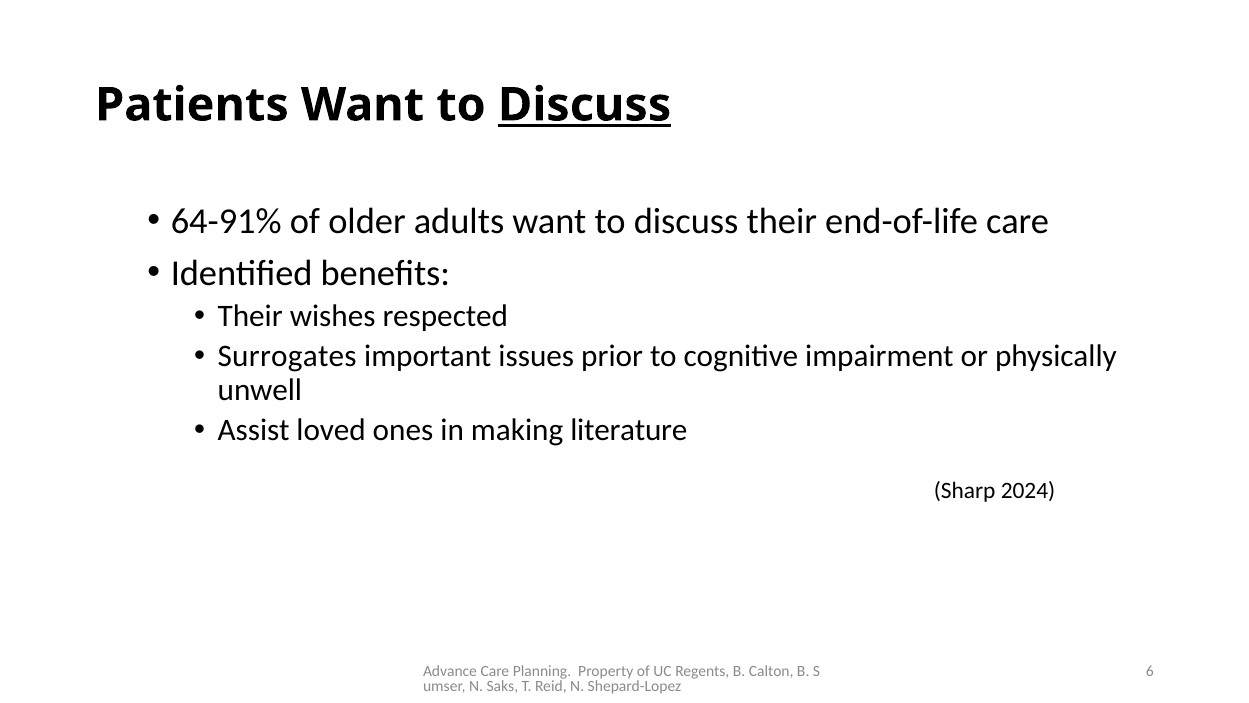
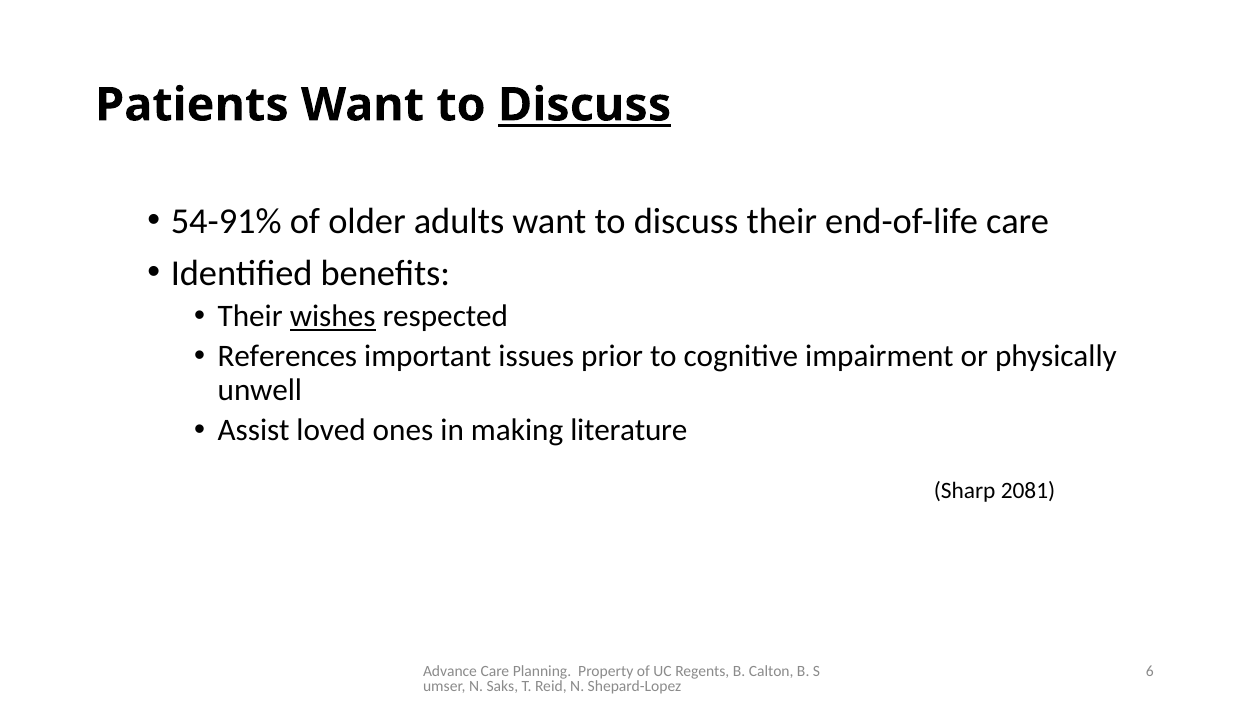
64-91%: 64-91% -> 54-91%
wishes underline: none -> present
Surrogates: Surrogates -> References
2024: 2024 -> 2081
